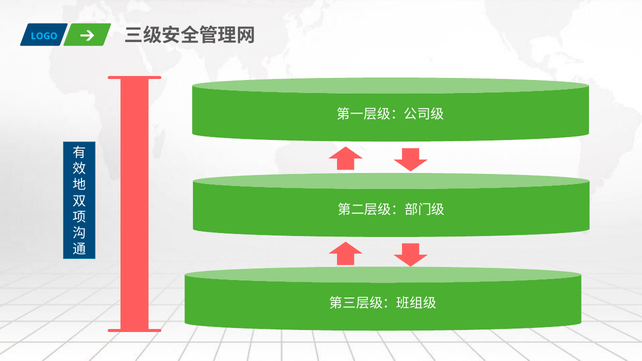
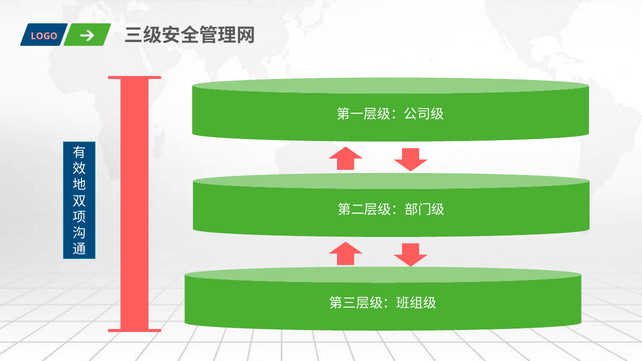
LOGO colour: light blue -> pink
